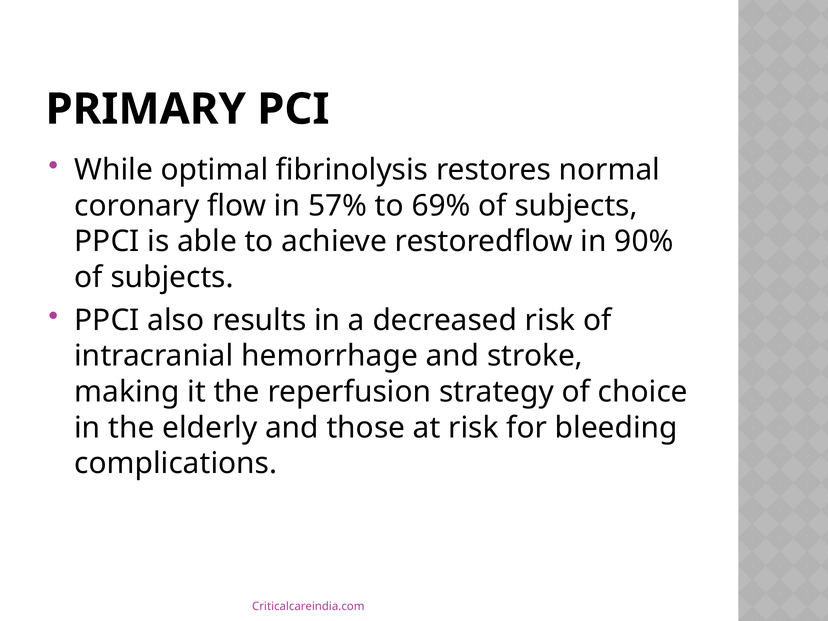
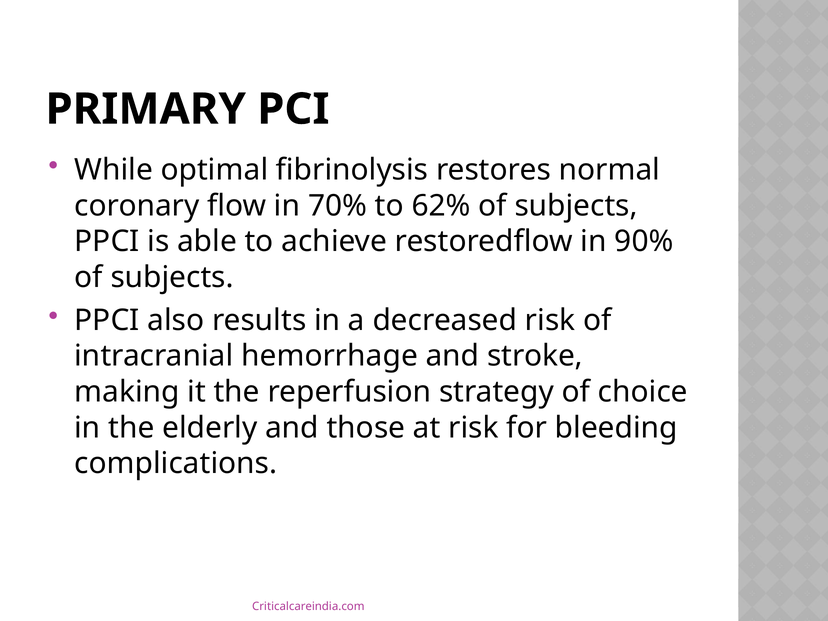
57%: 57% -> 70%
69%: 69% -> 62%
